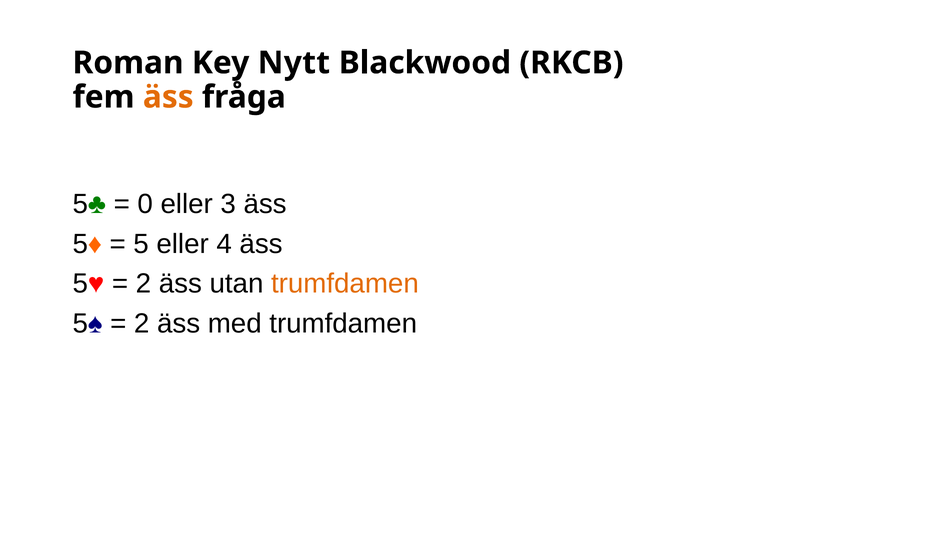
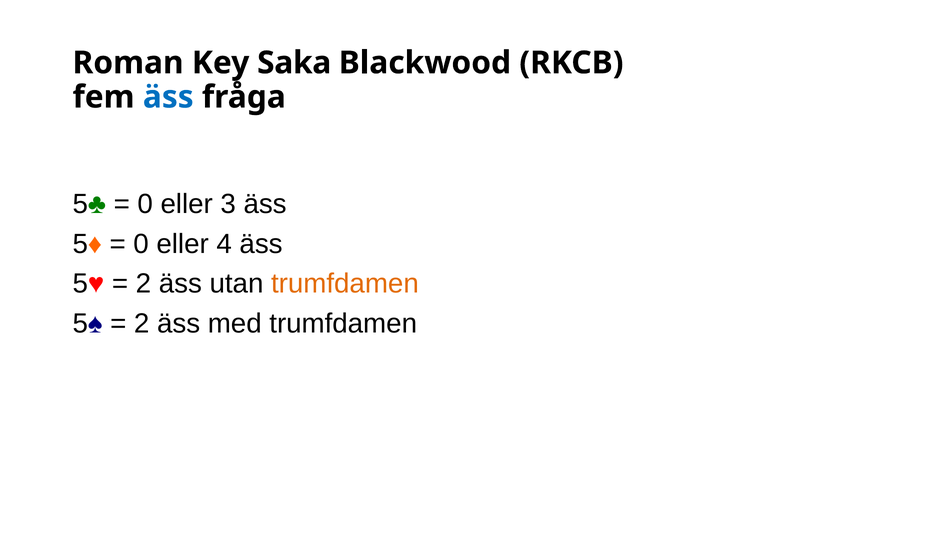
Nytt: Nytt -> Saka
äss at (168, 97) colour: orange -> blue
5 at (141, 244): 5 -> 0
